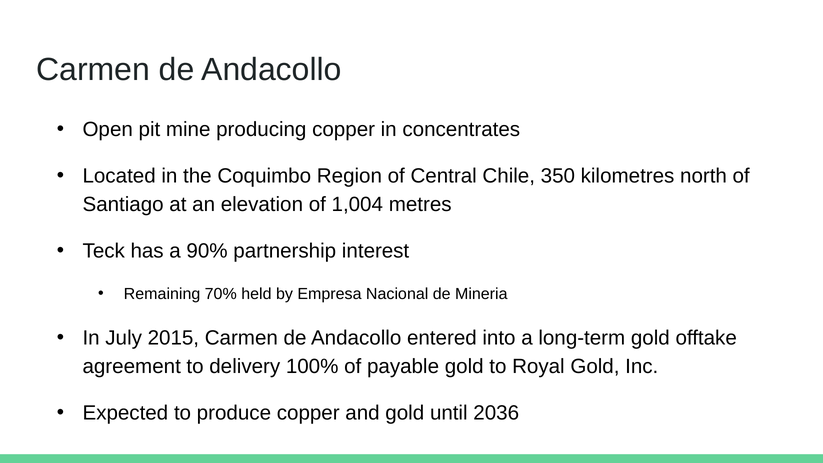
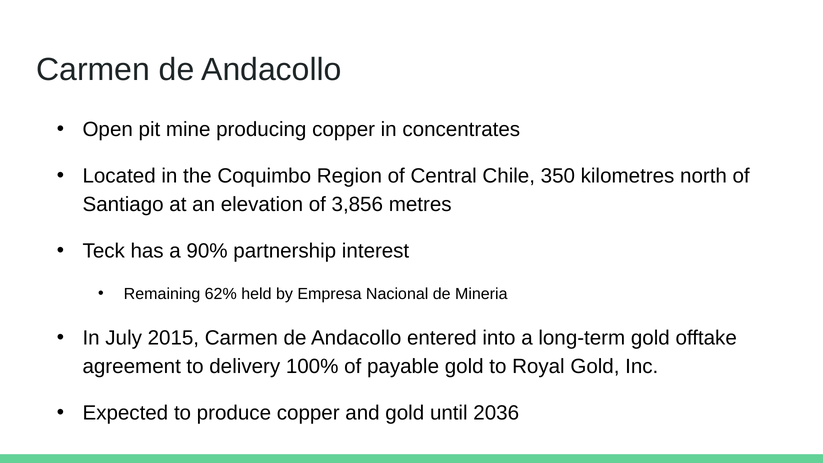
1,004: 1,004 -> 3,856
70%: 70% -> 62%
